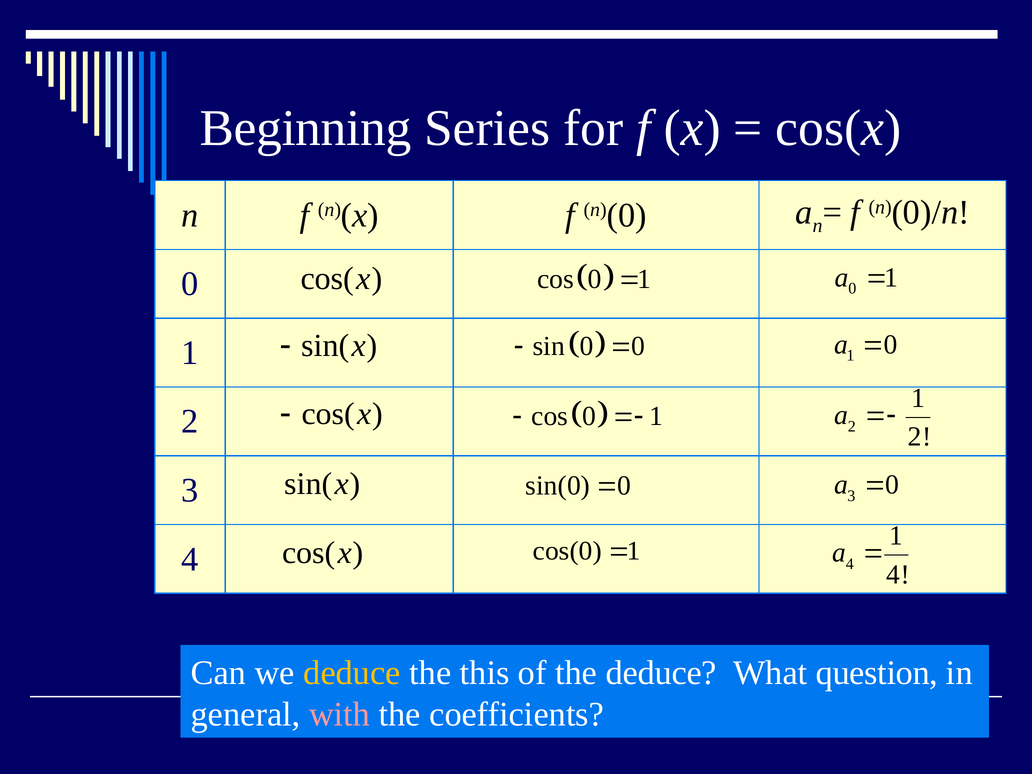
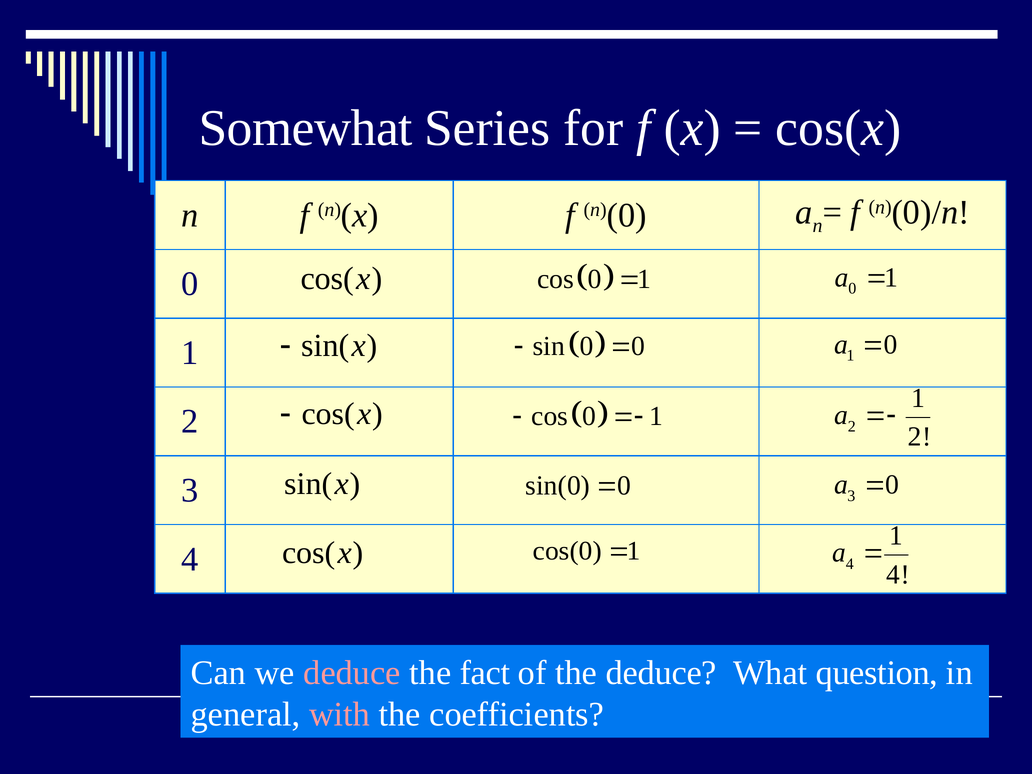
Beginning: Beginning -> Somewhat
deduce at (352, 673) colour: yellow -> pink
this: this -> fact
